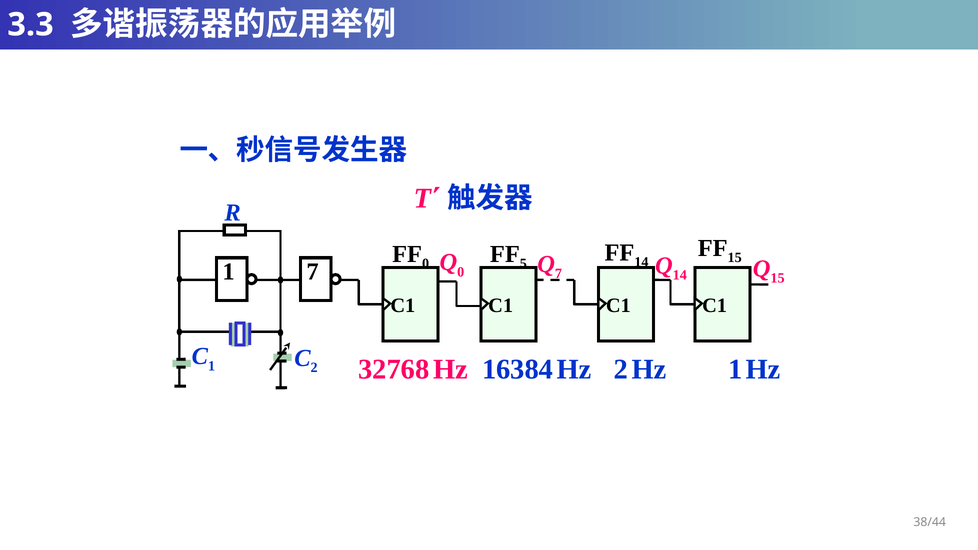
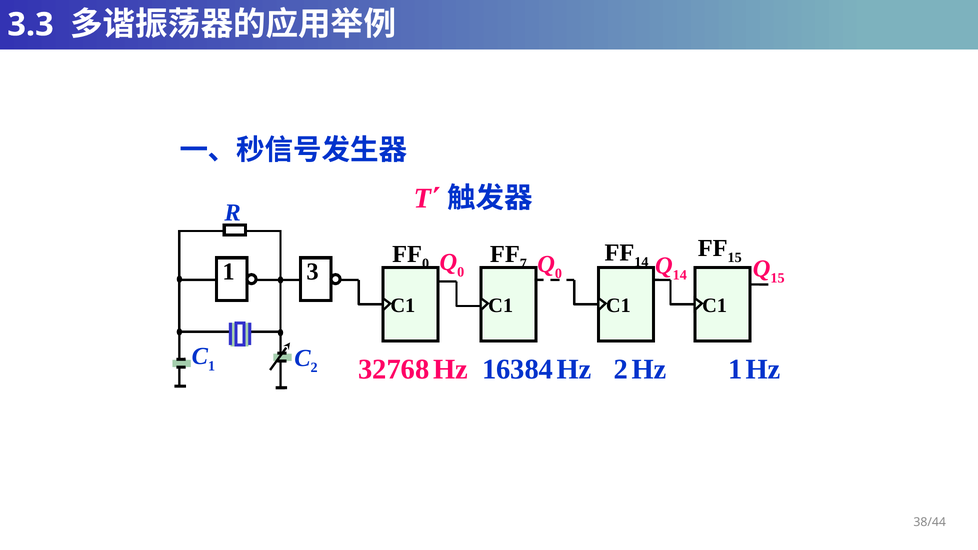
5: 5 -> 7
7 at (559, 274): 7 -> 0
1 7: 7 -> 3
